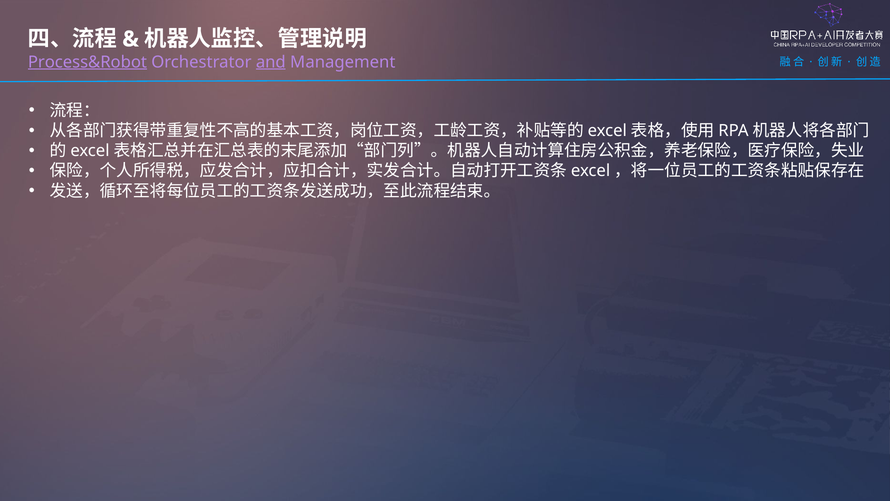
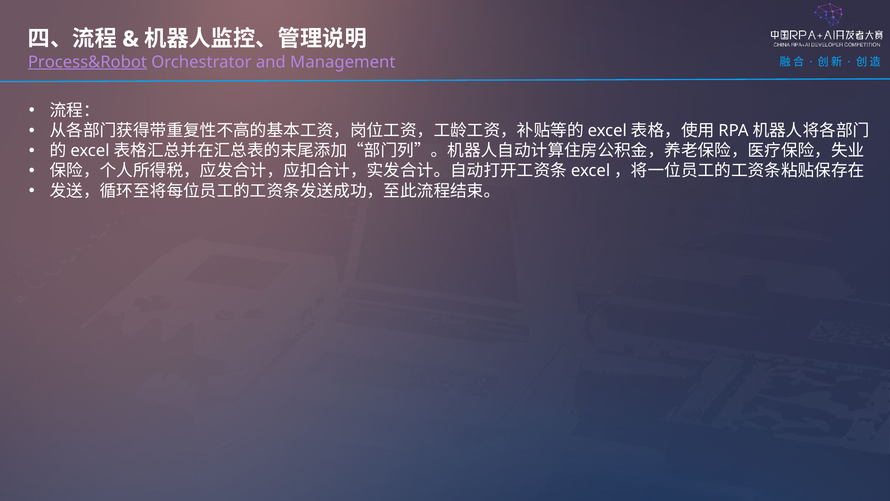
and underline: present -> none
